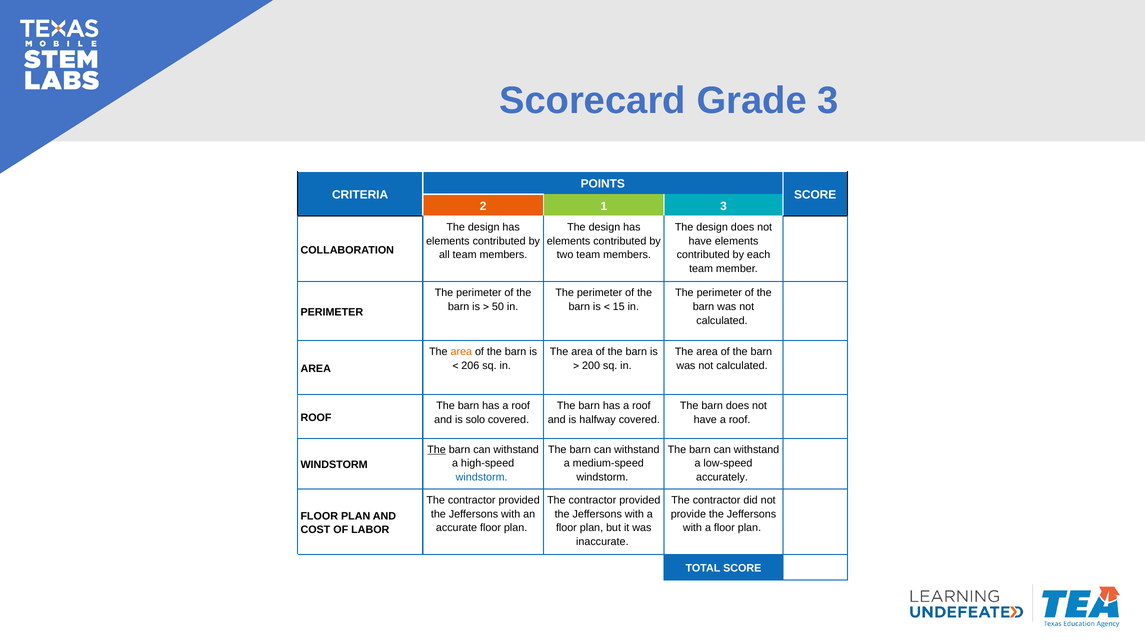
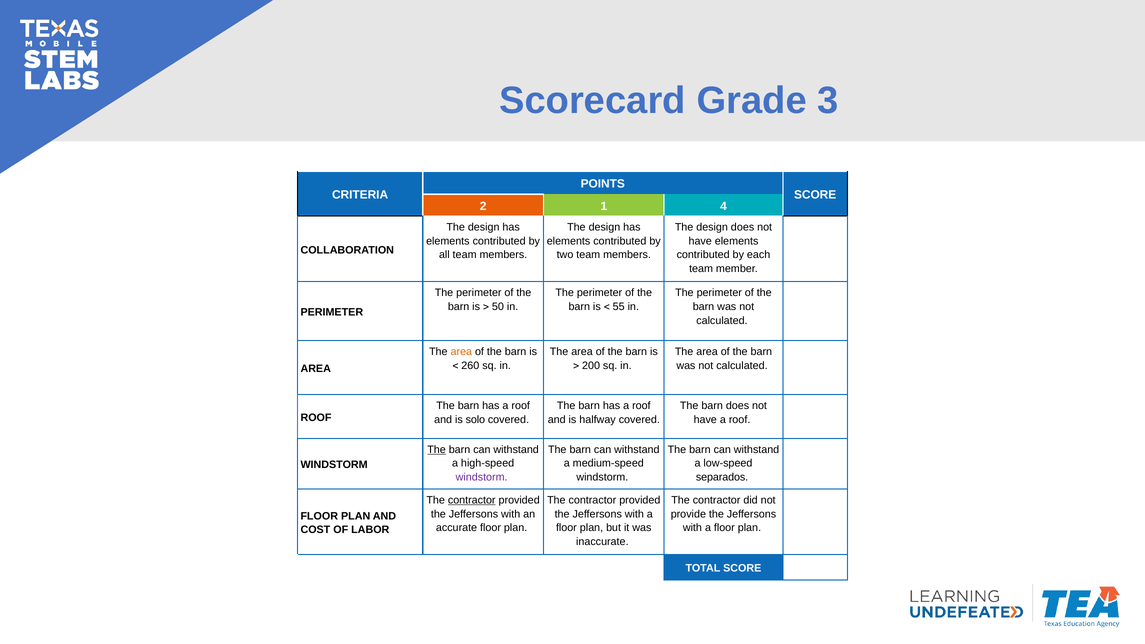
1 3: 3 -> 4
15: 15 -> 55
206: 206 -> 260
windstorm at (482, 477) colour: blue -> purple
accurately: accurately -> separados
contractor at (472, 500) underline: none -> present
